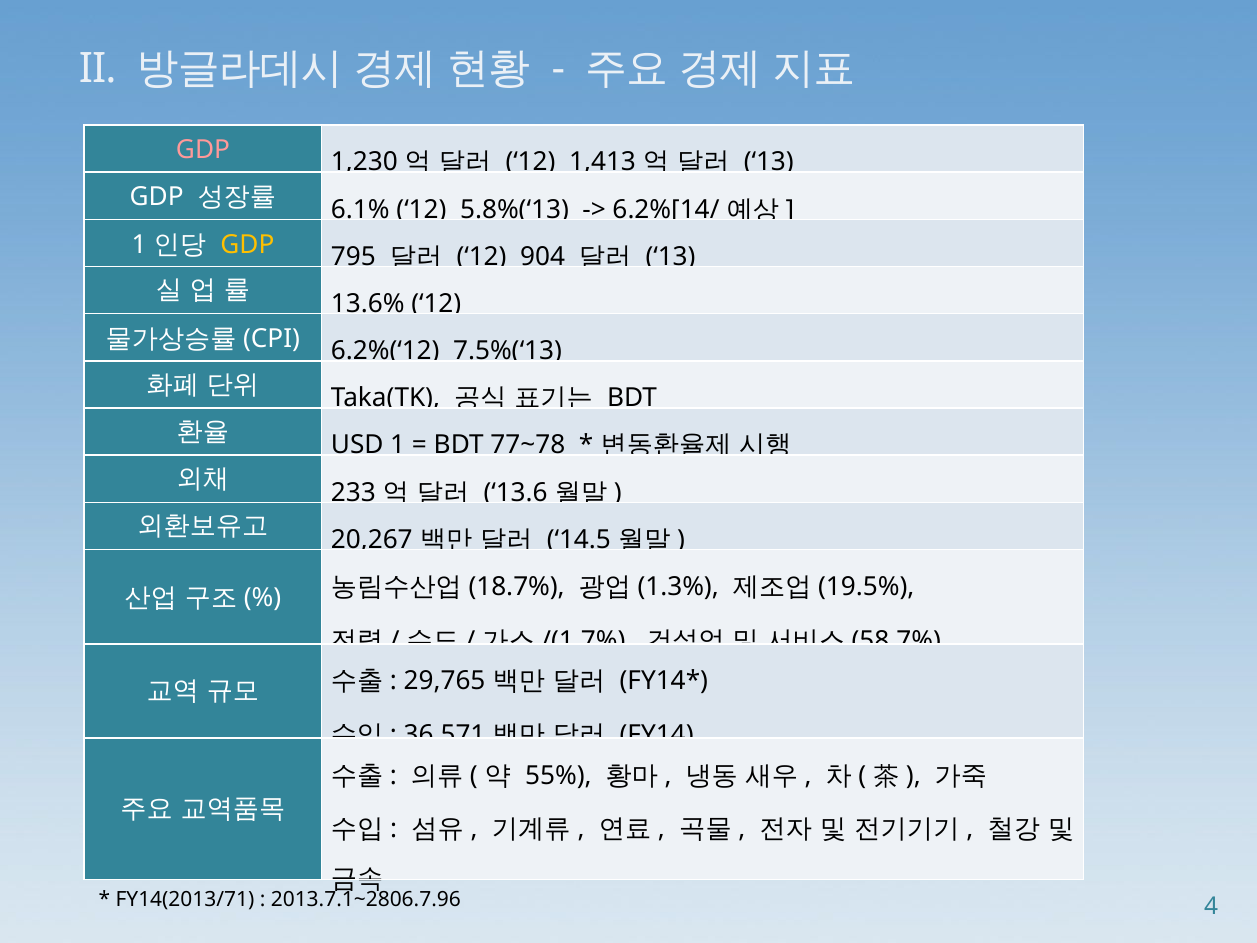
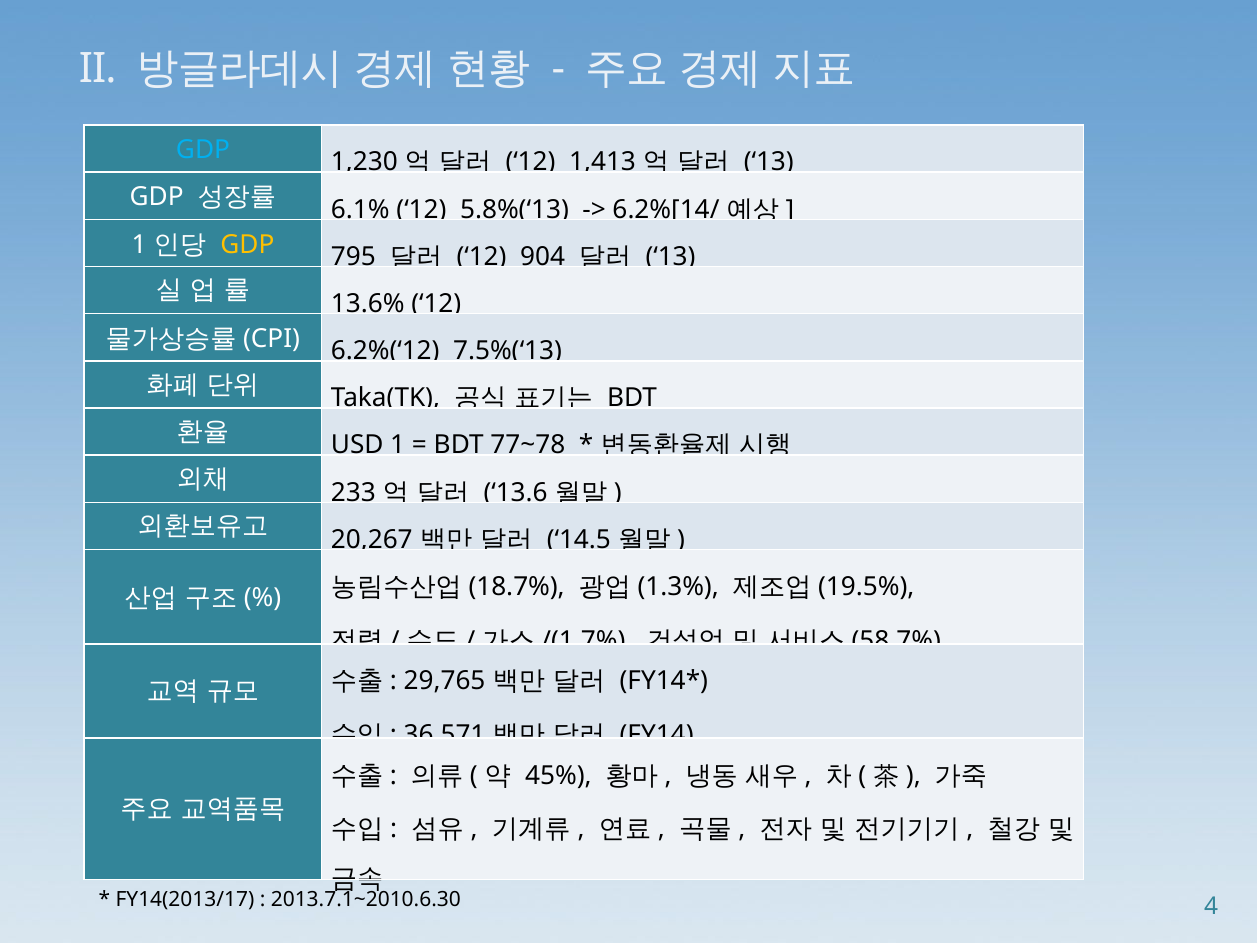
GDP at (203, 150) colour: pink -> light blue
55%: 55% -> 45%
FY14(2013/71: FY14(2013/71 -> FY14(2013/17
2013.7.1~2806.7.96: 2013.7.1~2806.7.96 -> 2013.7.1~2010.6.30
